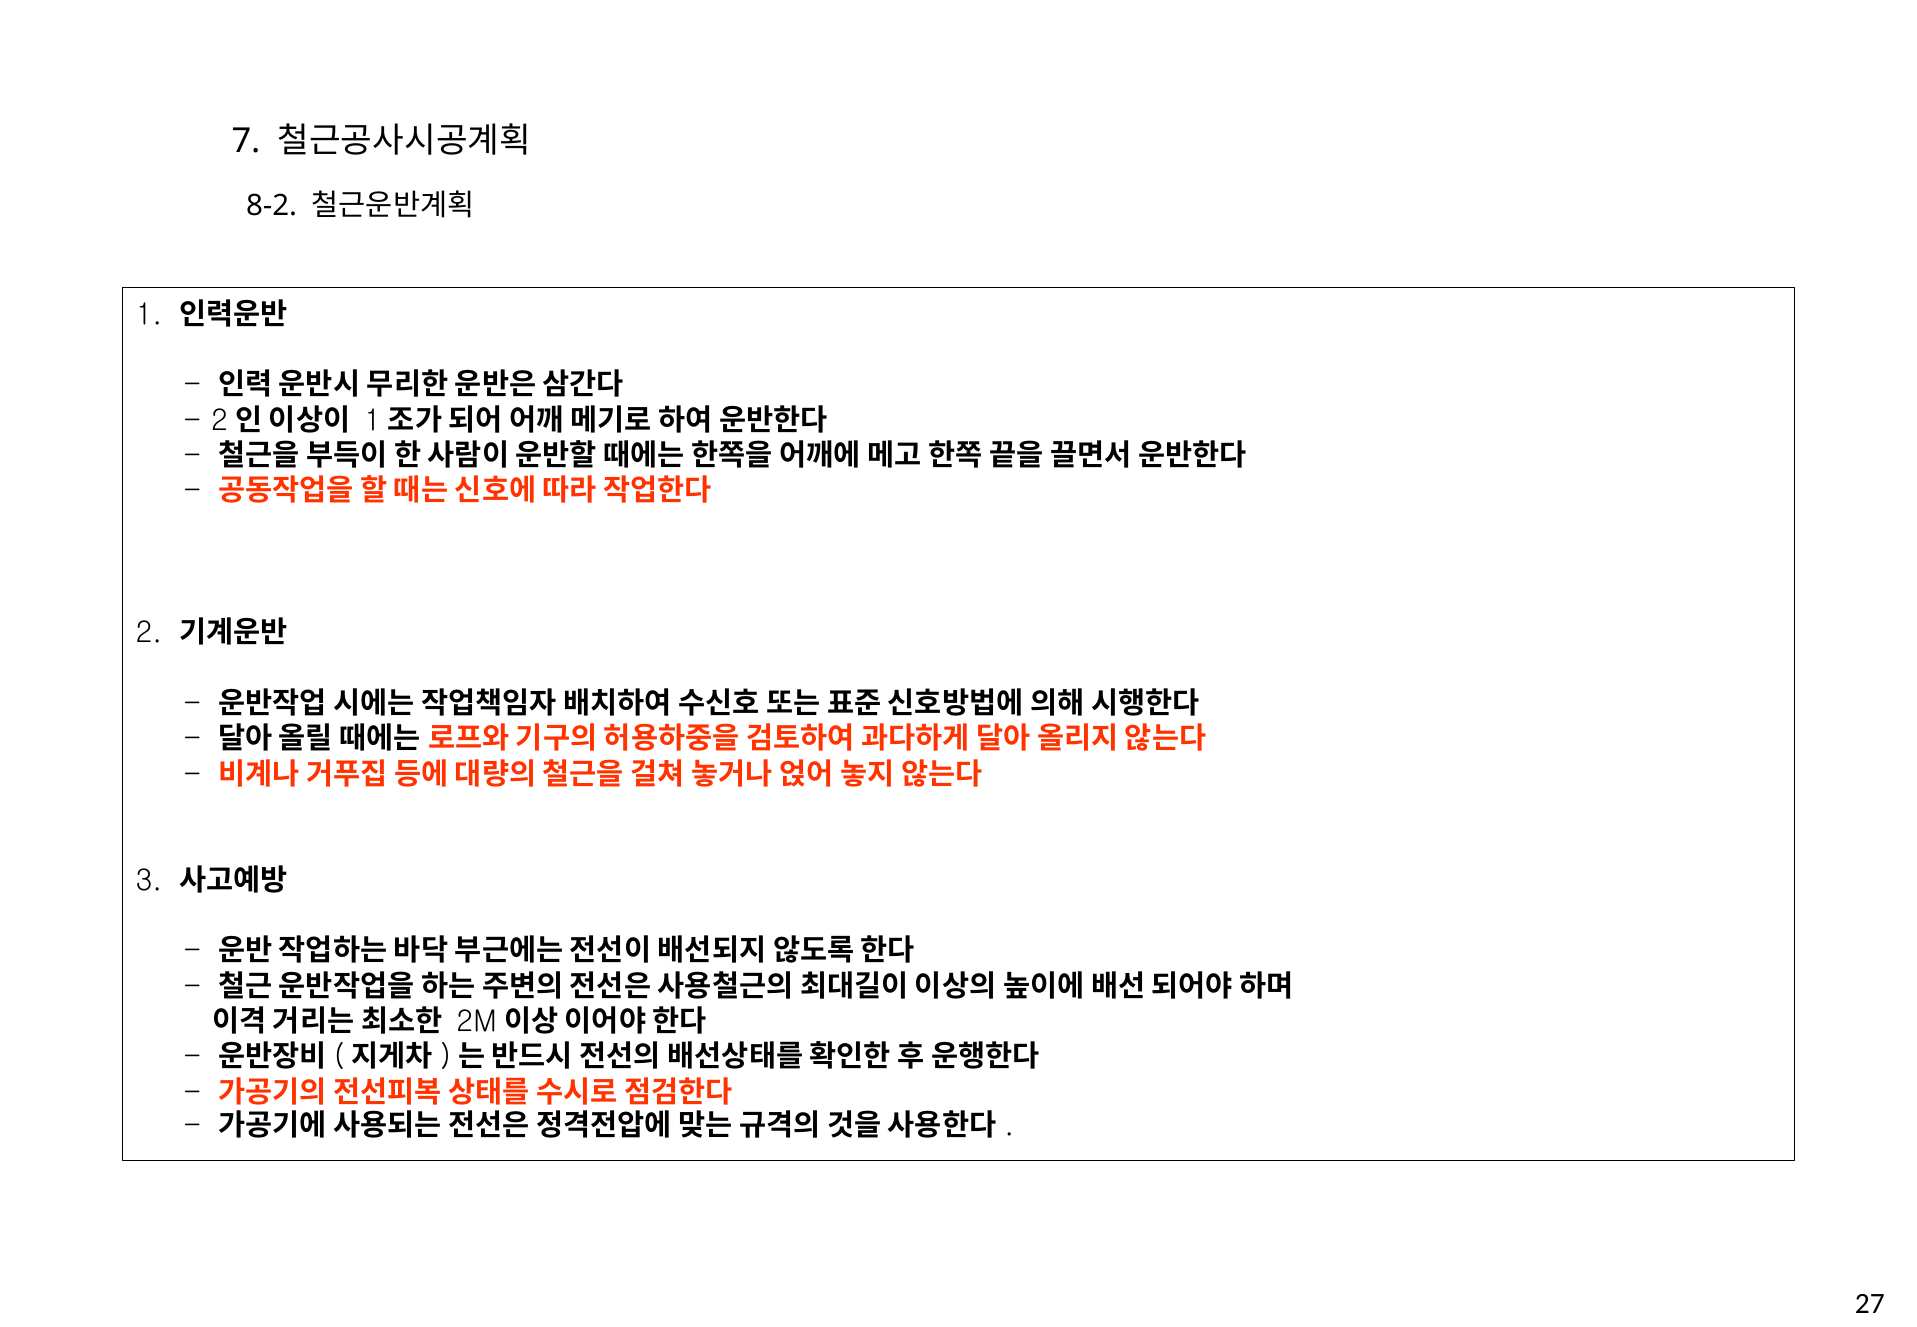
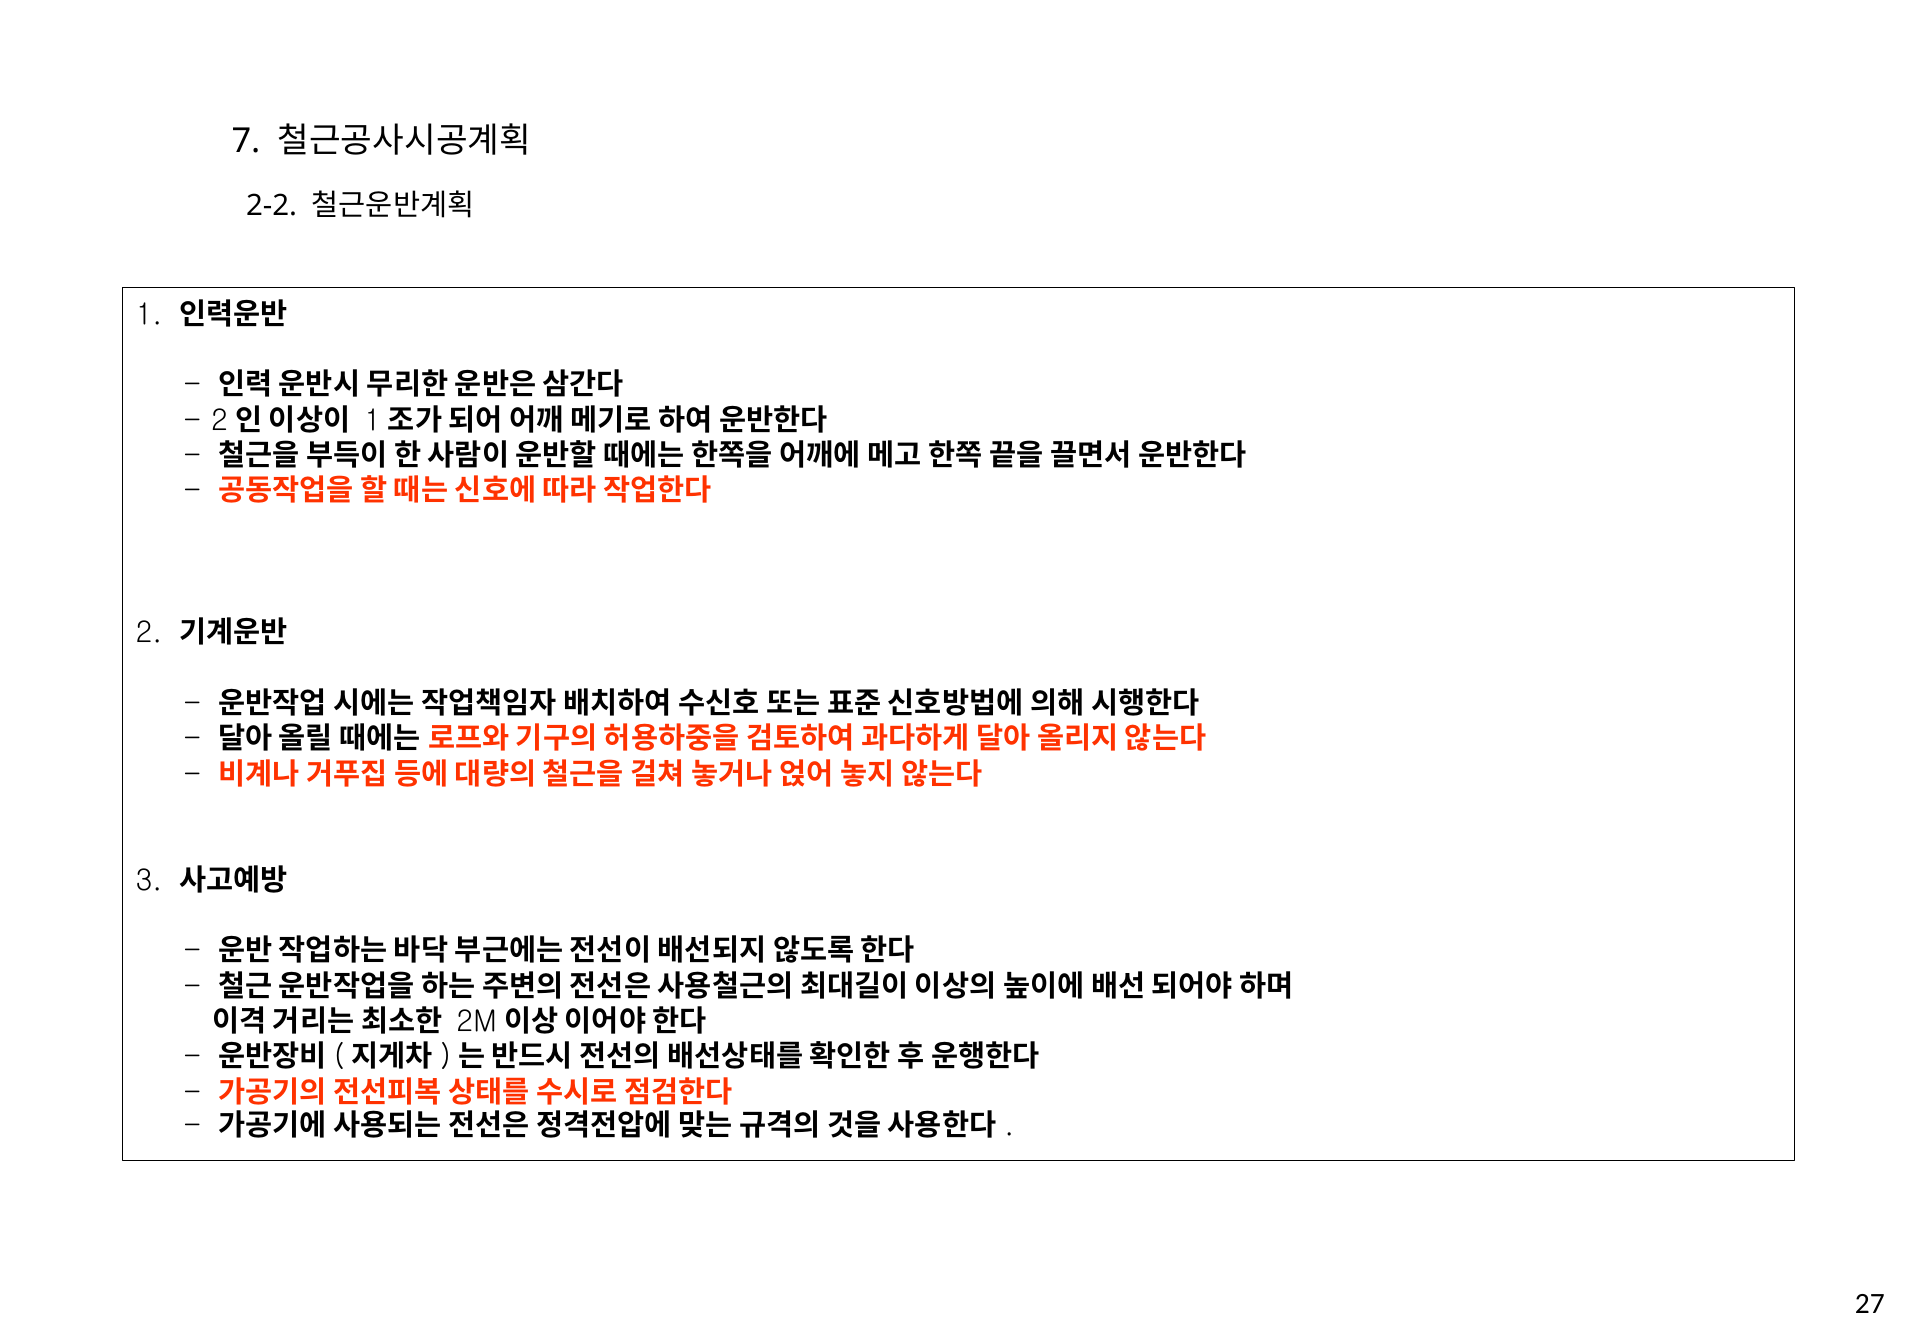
8-2: 8-2 -> 2-2
